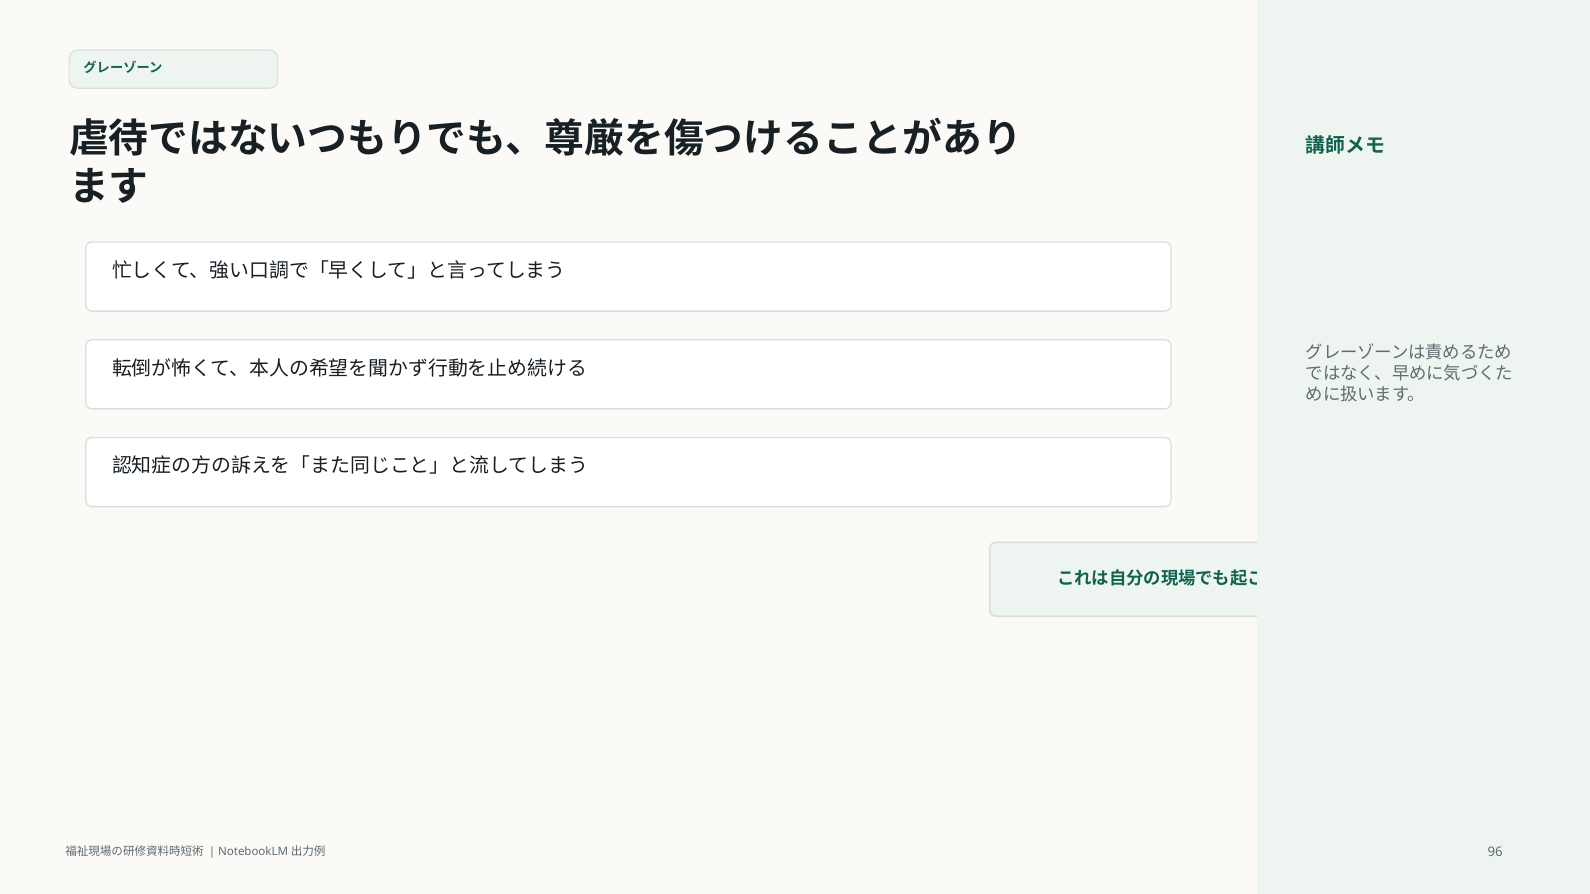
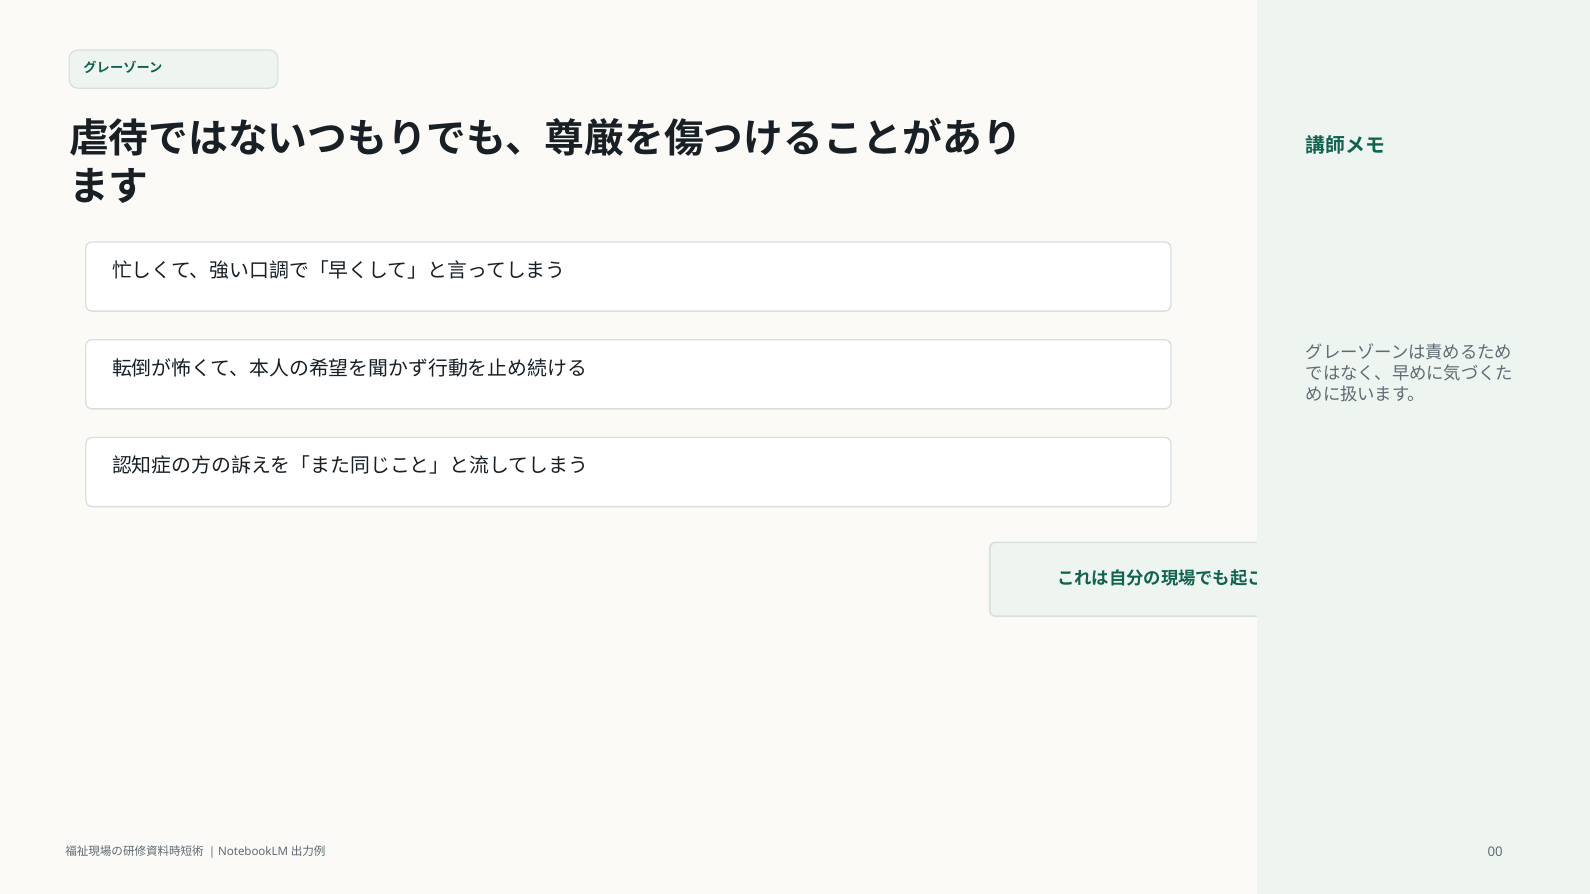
96: 96 -> 00
